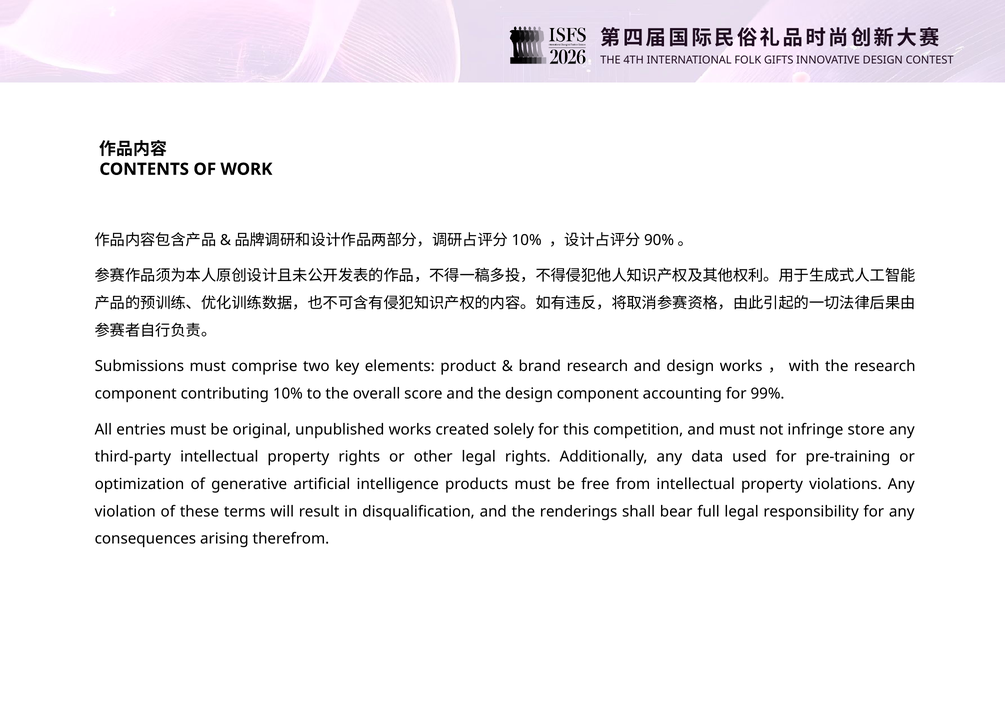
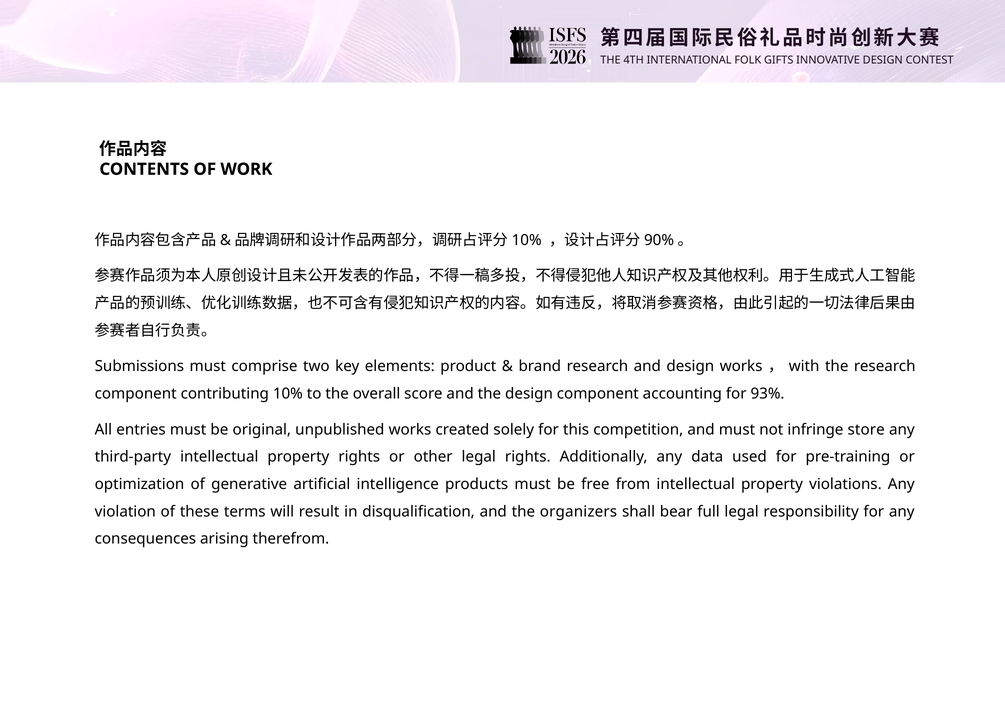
99%: 99% -> 93%
renderings: renderings -> organizers
